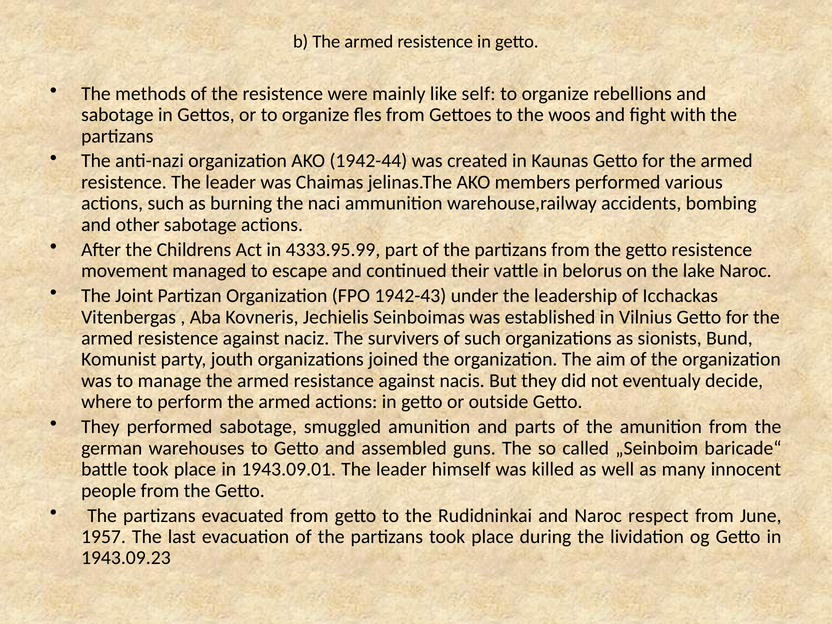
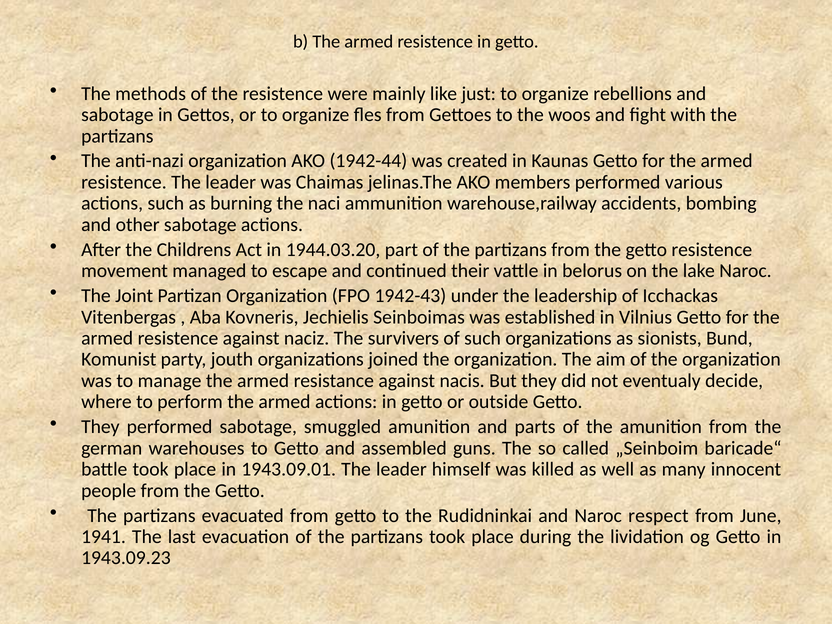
self: self -> just
4333.95.99: 4333.95.99 -> 1944.03.20
1957: 1957 -> 1941
